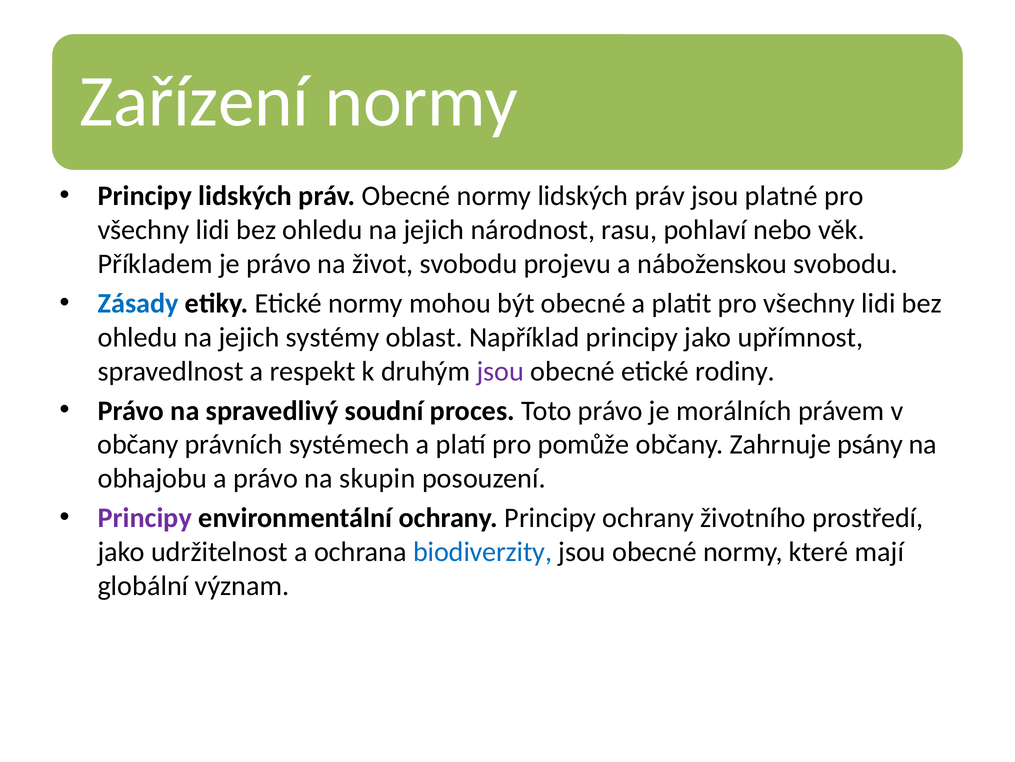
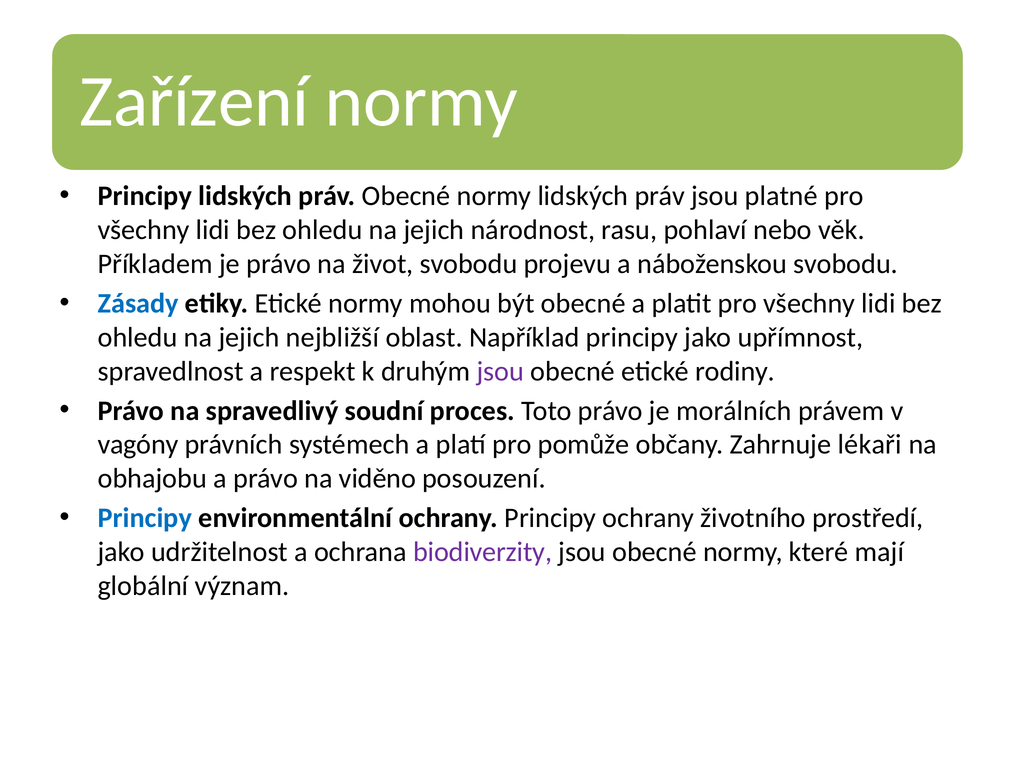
systémy: systémy -> nejbližší
občany at (138, 444): občany -> vagóny
psány: psány -> lékaři
skupin: skupin -> viděno
Principy at (145, 517) colour: purple -> blue
biodiverzity colour: blue -> purple
